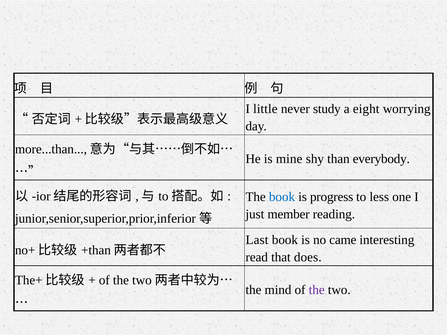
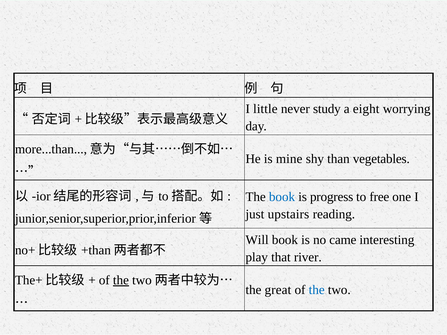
everybody: everybody -> vegetables
less: less -> free
member: member -> upstairs
Last: Last -> Will
read: read -> play
does: does -> river
the at (121, 280) underline: none -> present
mind: mind -> great
the at (317, 290) colour: purple -> blue
